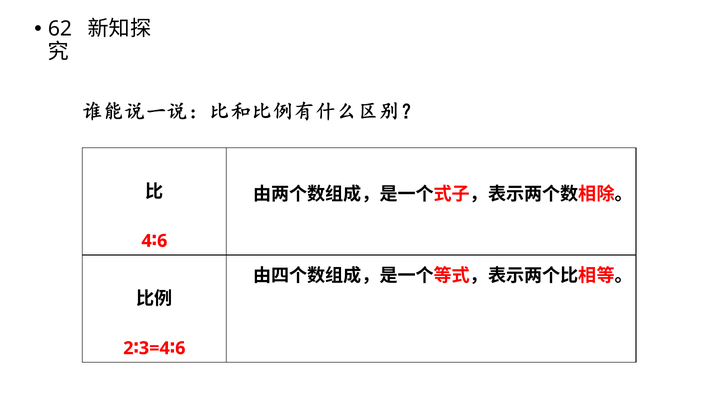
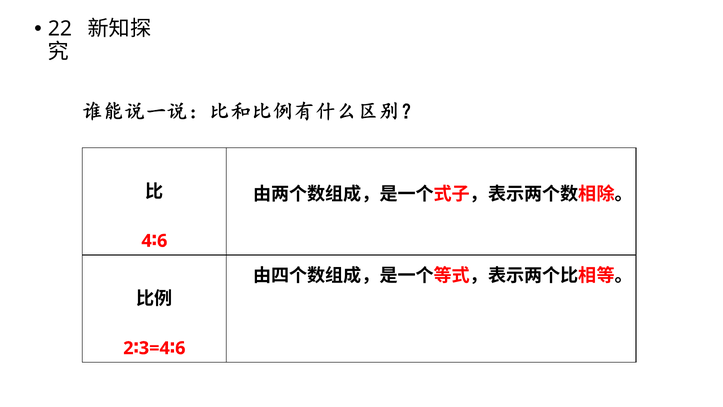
62: 62 -> 22
